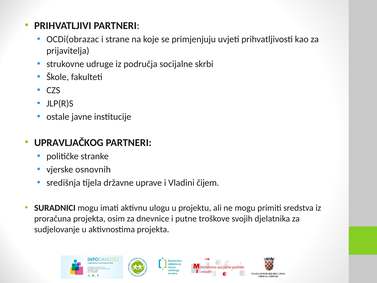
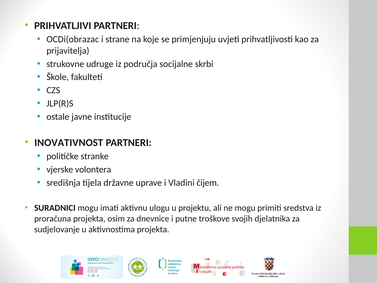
UPRAVLJAČKOG: UPRAVLJAČKOG -> INOVATIVNOST
osnovnih: osnovnih -> volontera
